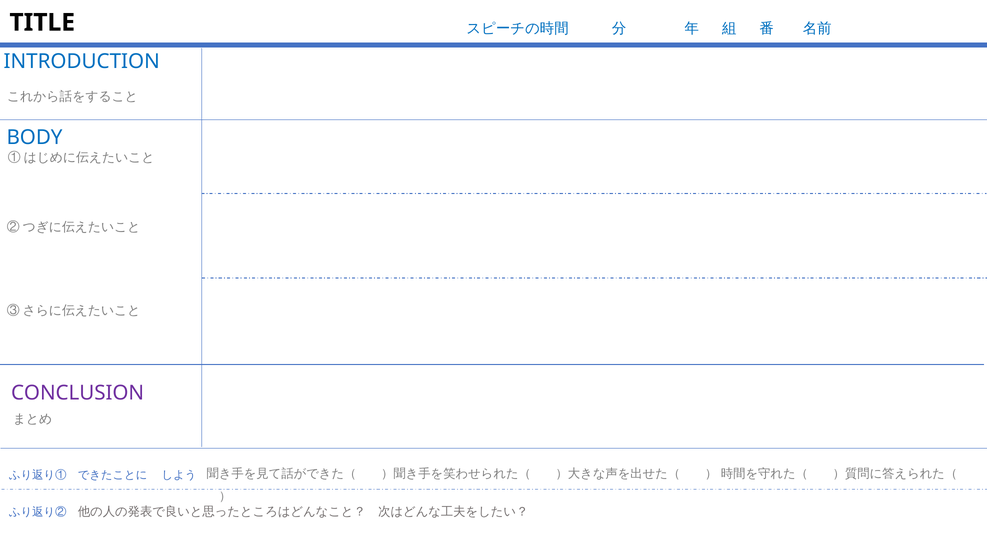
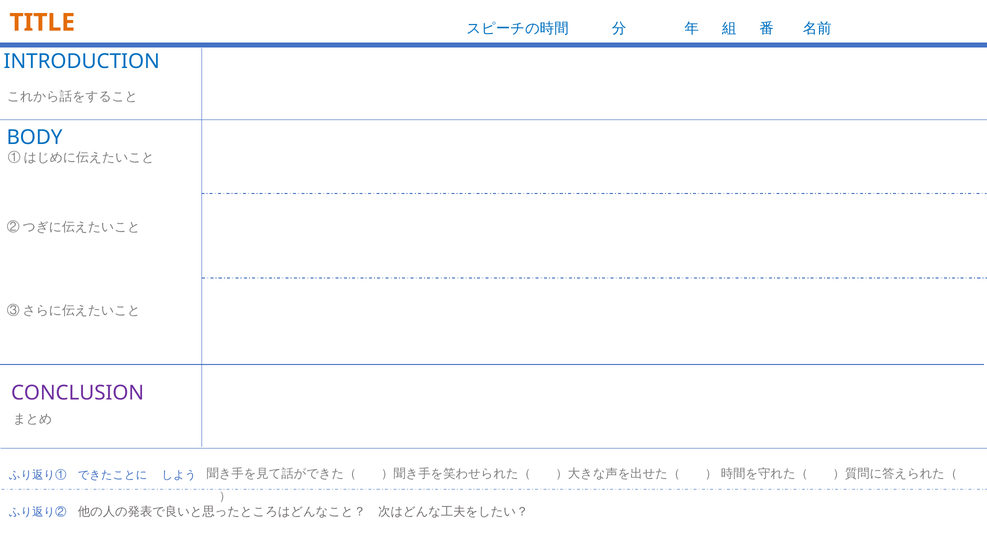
TITLE colour: black -> orange
